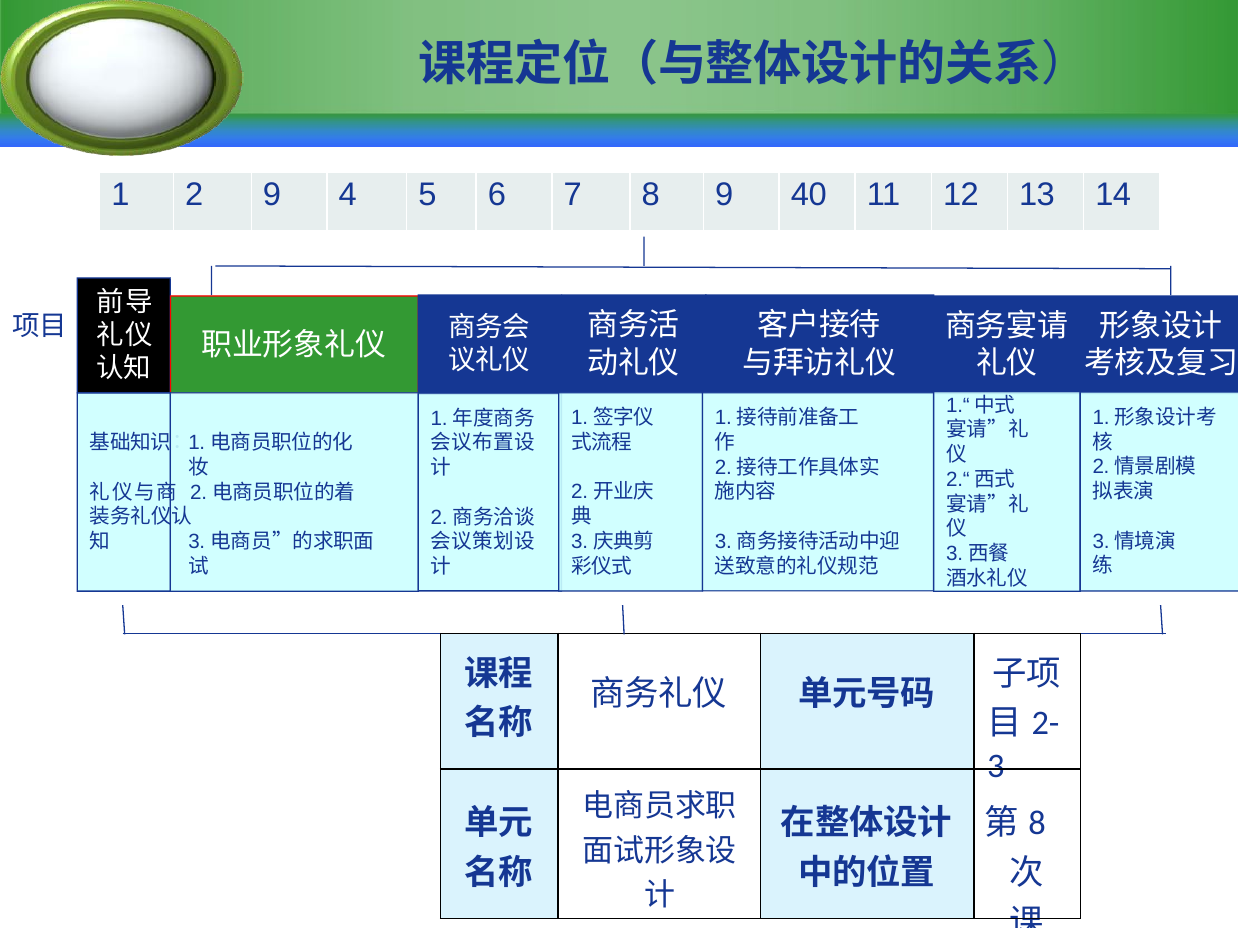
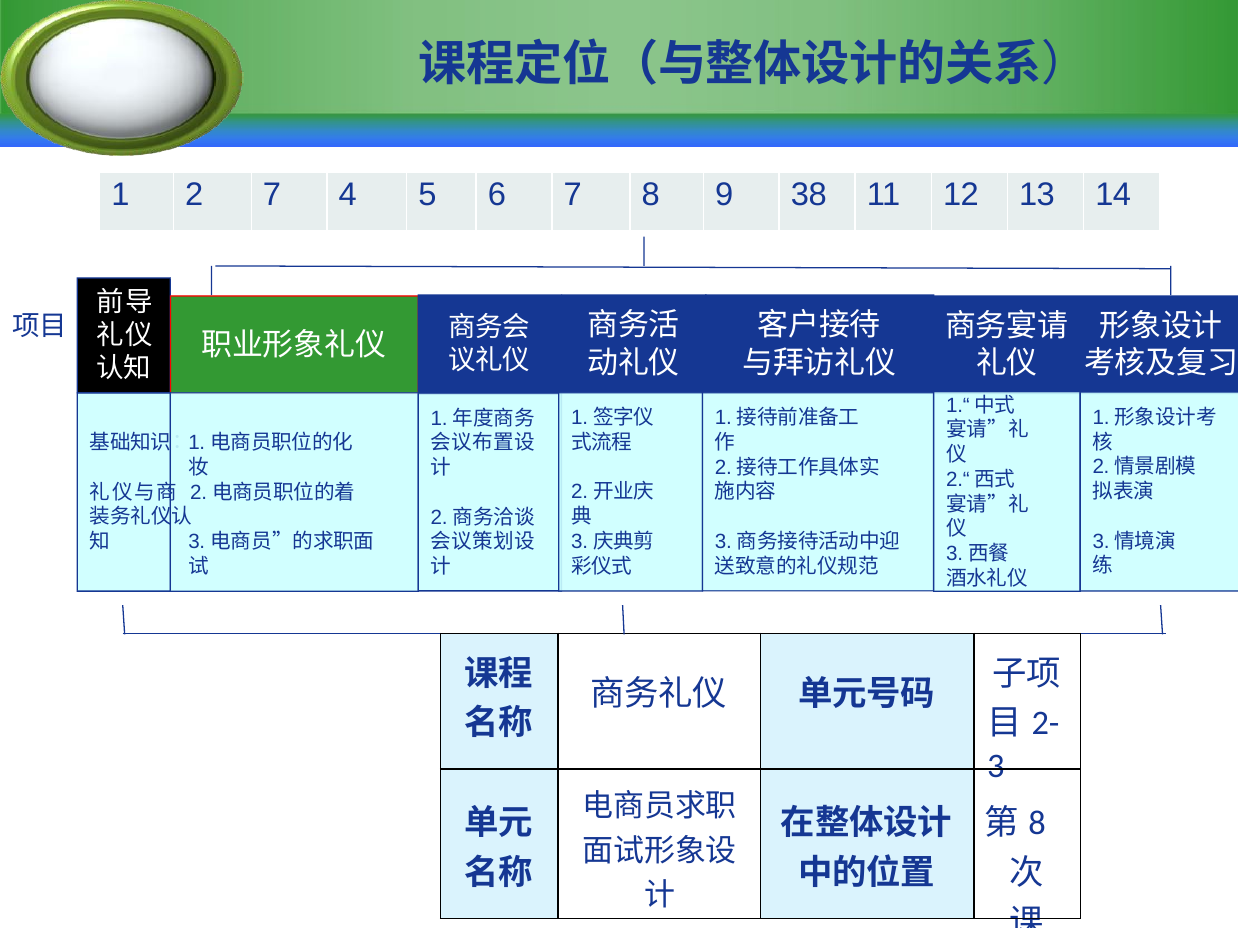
2 9: 9 -> 7
40: 40 -> 38
